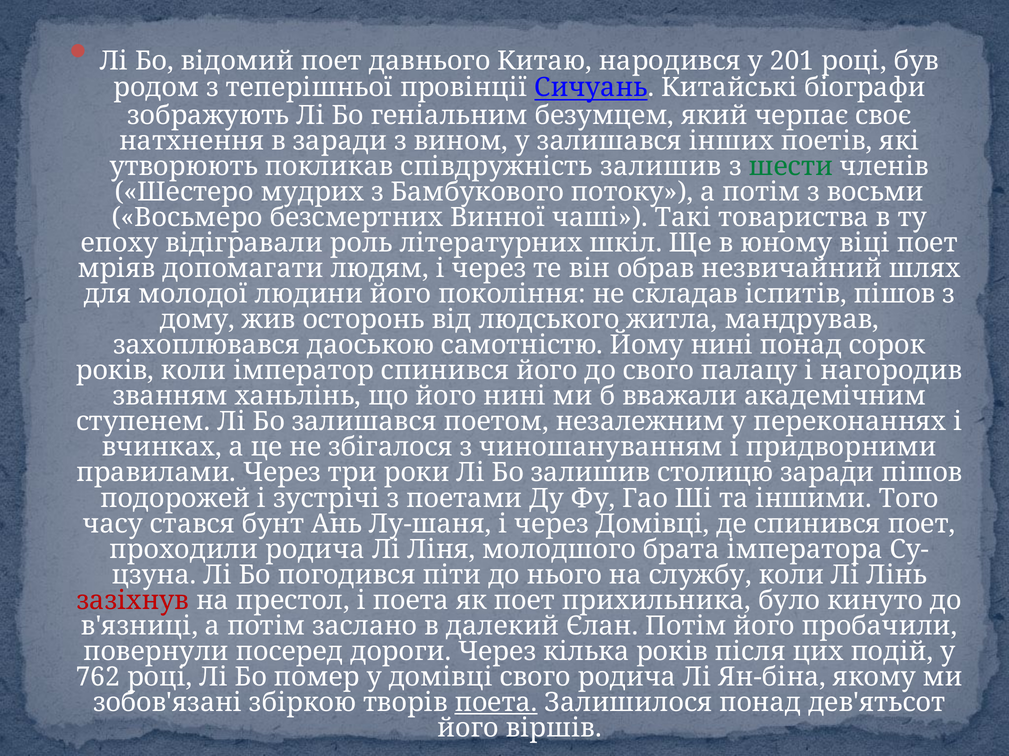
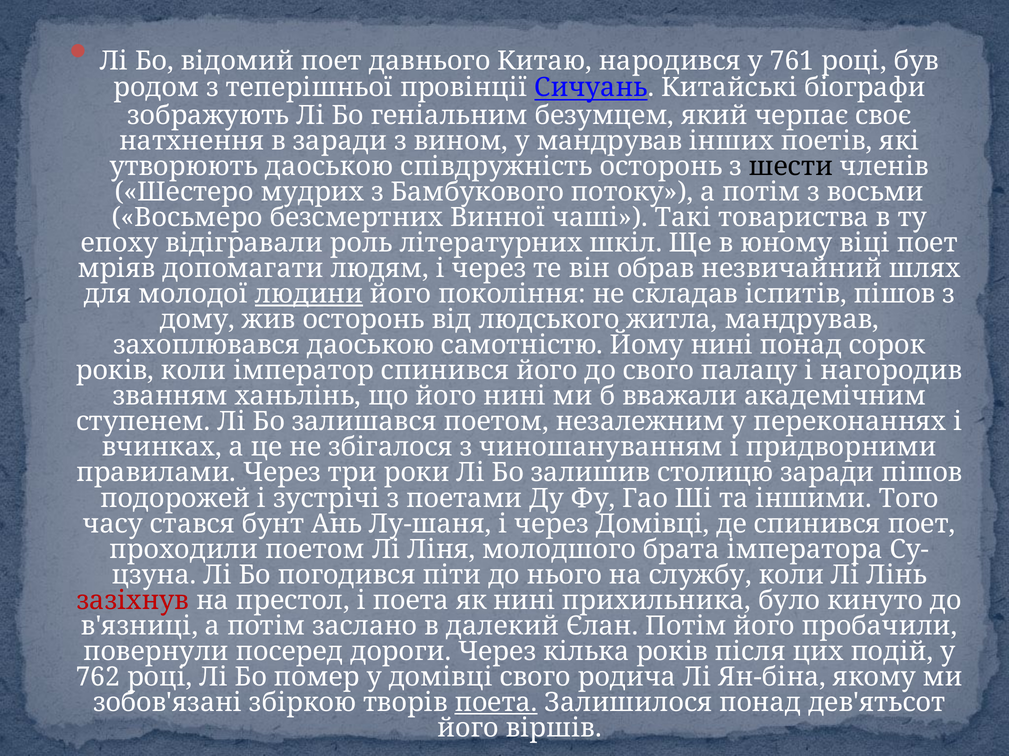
201: 201 -> 761
у залишався: залишався -> мандрував
утворюють покликав: покликав -> даоською
співдружність залишив: залишив -> осторонь
шести colour: green -> black
людини underline: none -> present
проходили родича: родича -> поетом
як поет: поет -> нині
